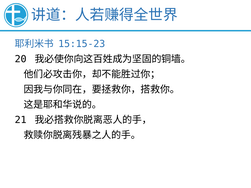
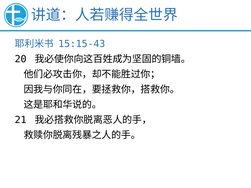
15:15-23: 15:15-23 -> 15:15-43
